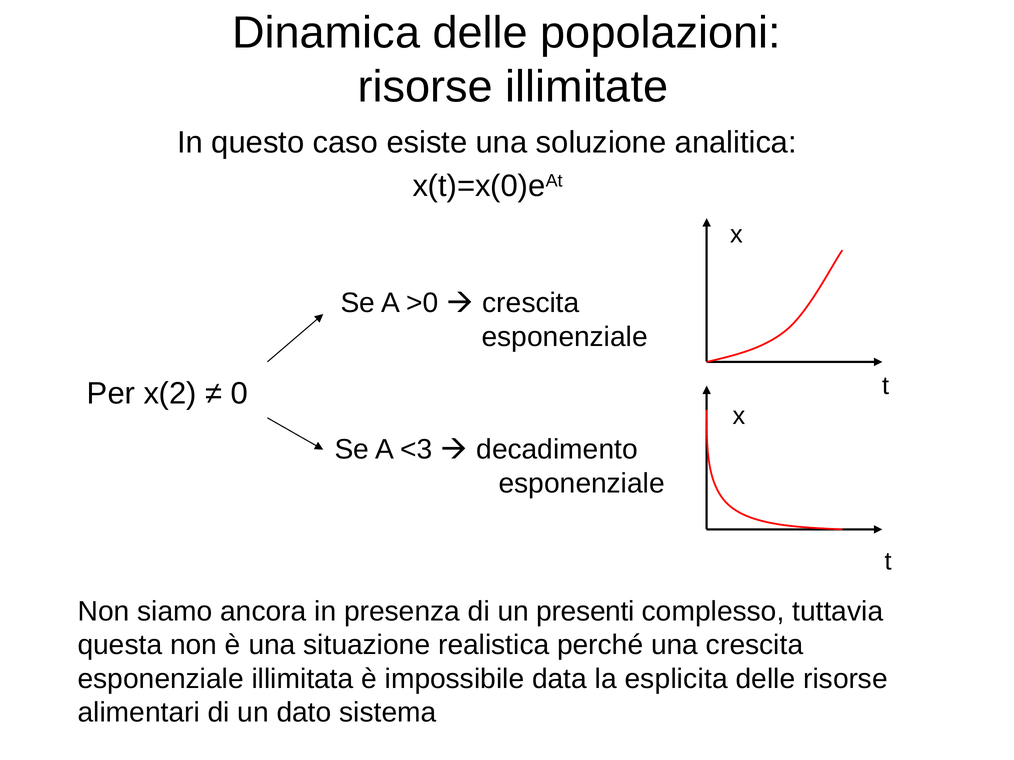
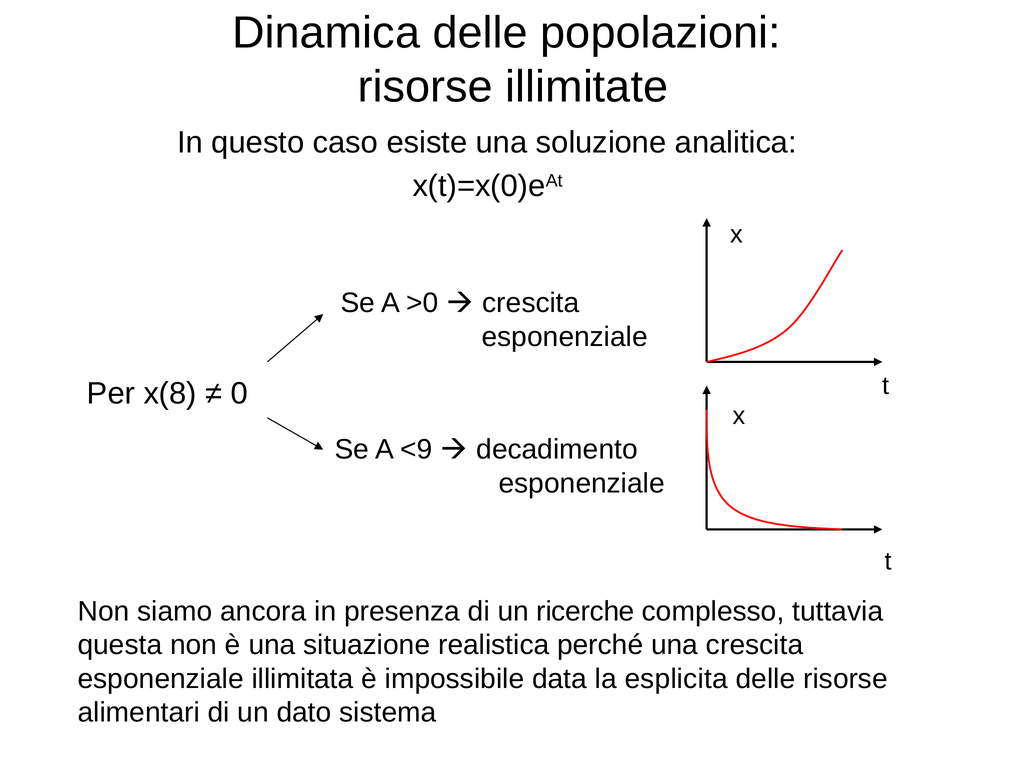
x(2: x(2 -> x(8
<3: <3 -> <9
presenti: presenti -> ricerche
